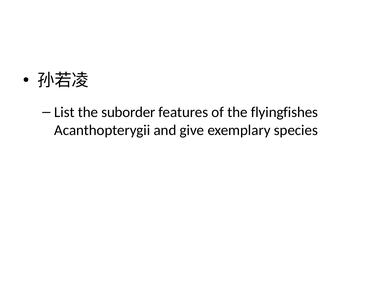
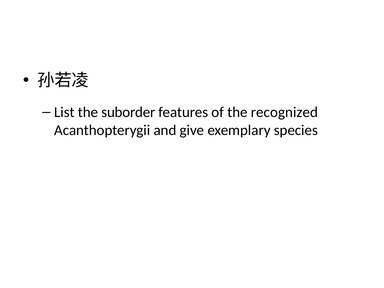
flyingfishes: flyingfishes -> recognized
